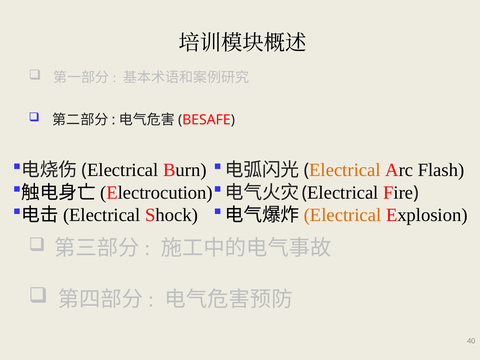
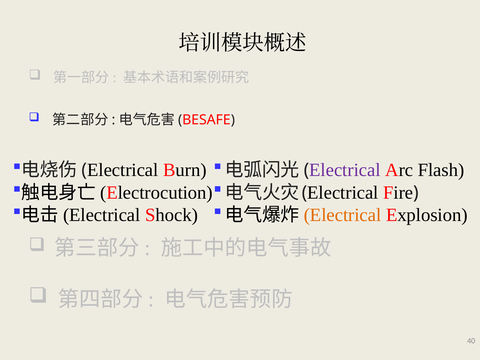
Electrical at (345, 170) colour: orange -> purple
